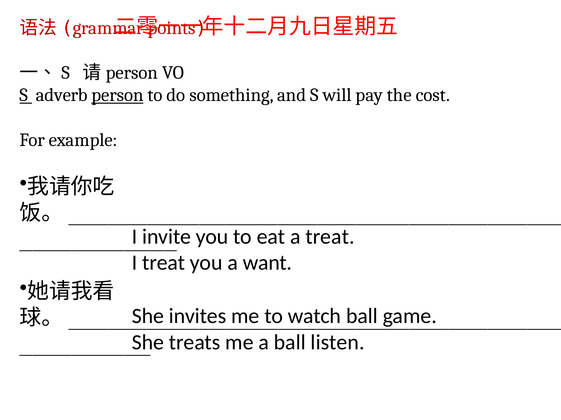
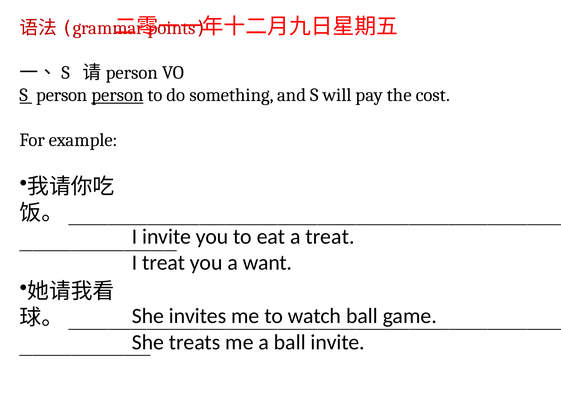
S adverb: adverb -> person
ball listen: listen -> invite
